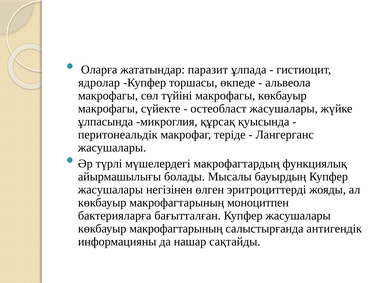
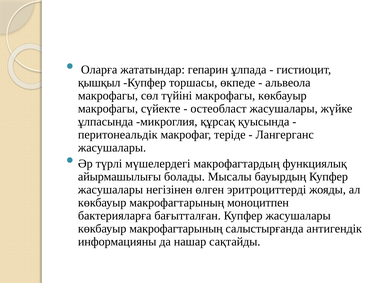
паразит: паразит -> гепарин
ядролар: ядролар -> қышқыл
